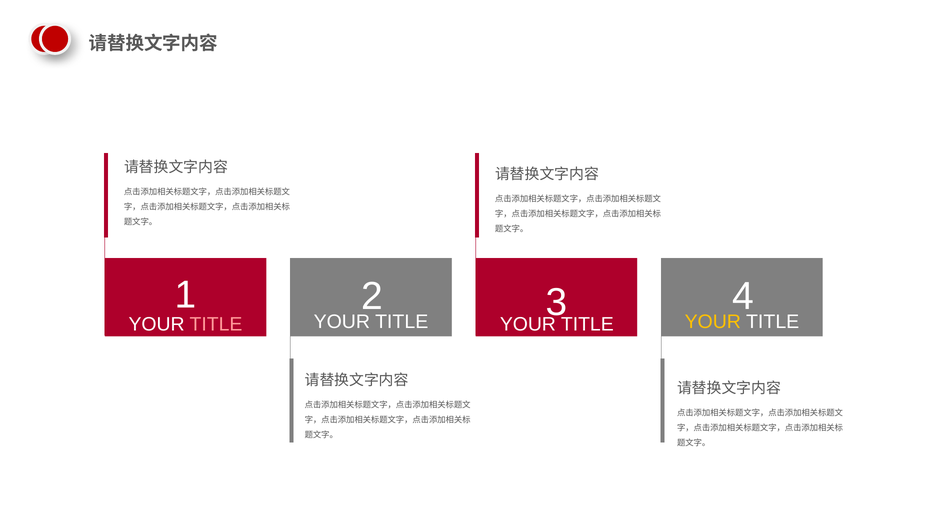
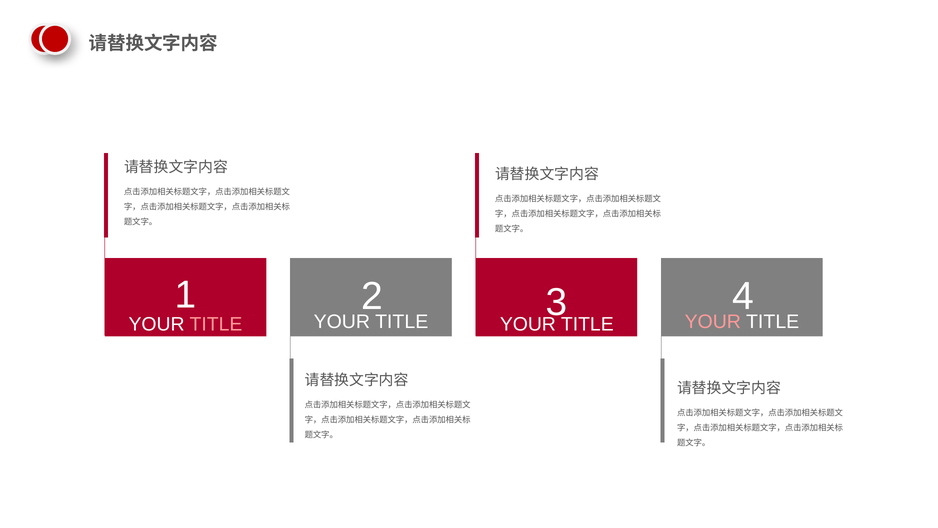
YOUR at (713, 322) colour: yellow -> pink
